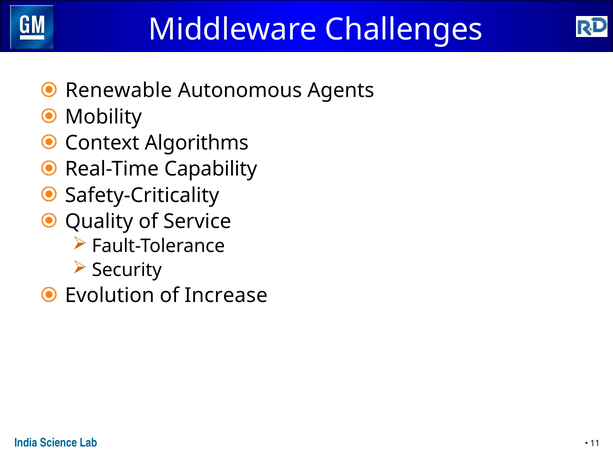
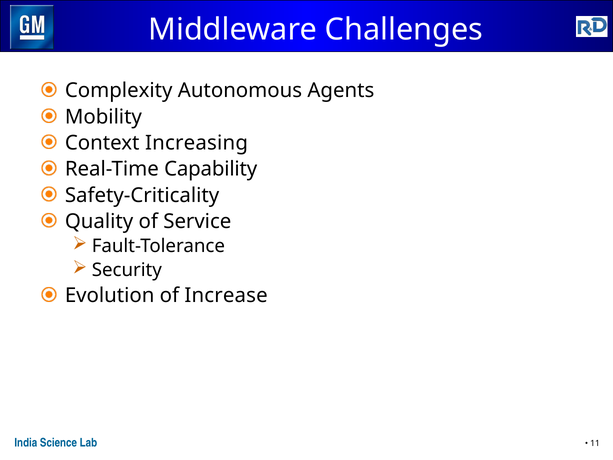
Renewable: Renewable -> Complexity
Algorithms: Algorithms -> Increasing
